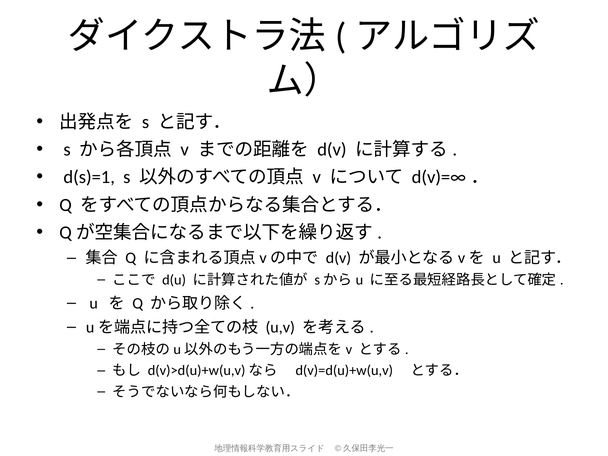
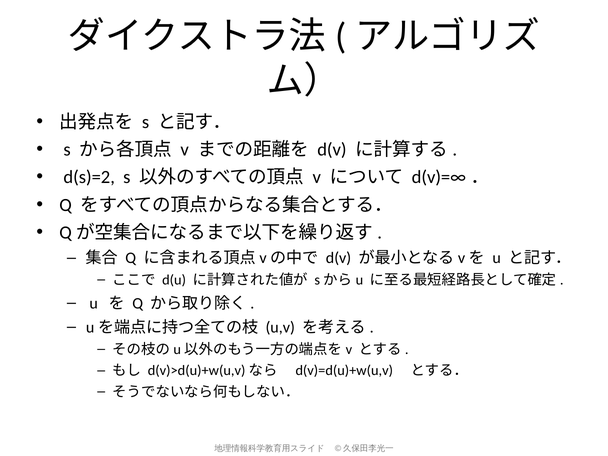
d(s)=1: d(s)=1 -> d(s)=2
